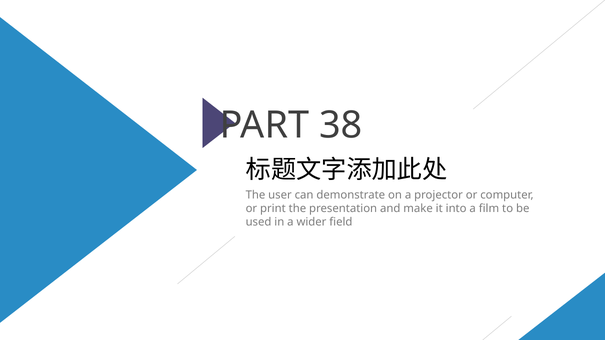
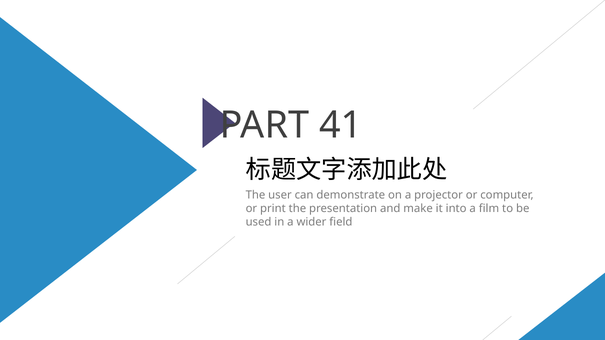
38: 38 -> 41
